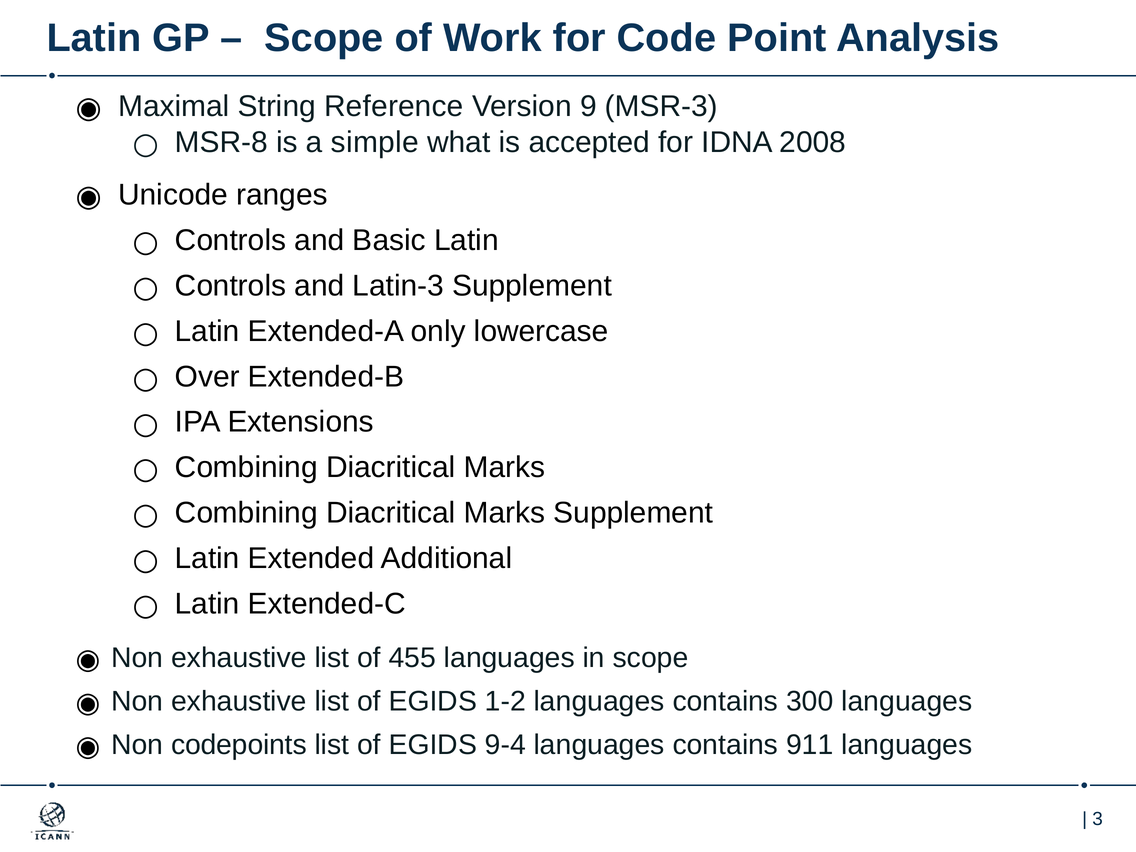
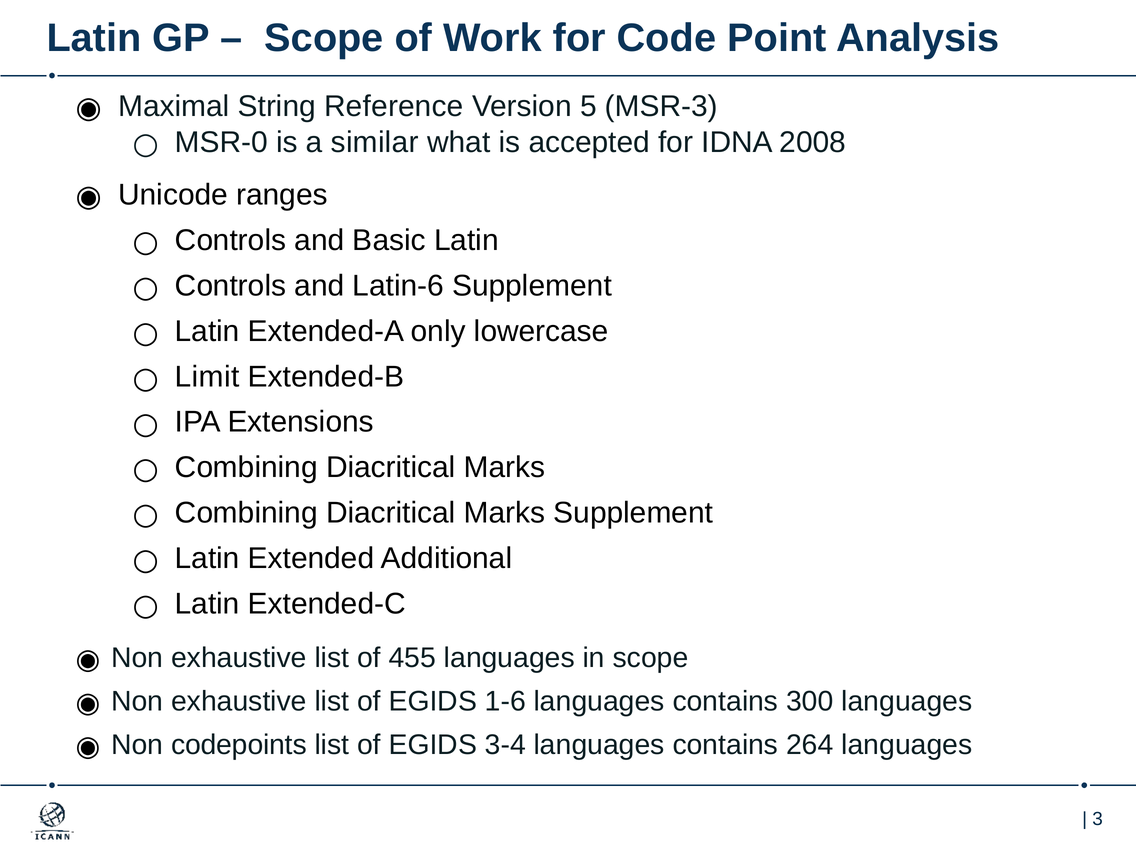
9: 9 -> 5
MSR-8: MSR-8 -> MSR-0
simple: simple -> similar
Latin-3: Latin-3 -> Latin-6
Over: Over -> Limit
1-2: 1-2 -> 1-6
9-4: 9-4 -> 3-4
911: 911 -> 264
